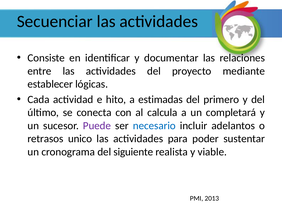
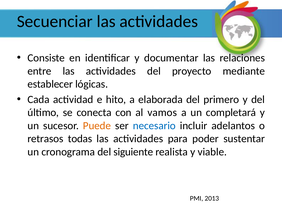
estimadas: estimadas -> elaborada
calcula: calcula -> vamos
Puede colour: purple -> orange
unico: unico -> todas
